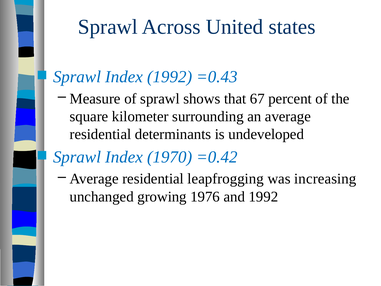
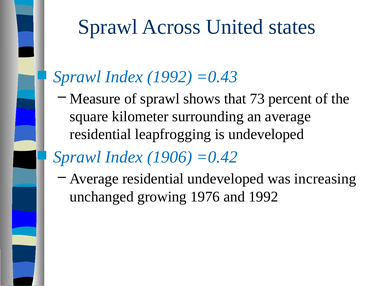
67: 67 -> 73
determinants: determinants -> leapfrogging
1970: 1970 -> 1906
residential leapfrogging: leapfrogging -> undeveloped
